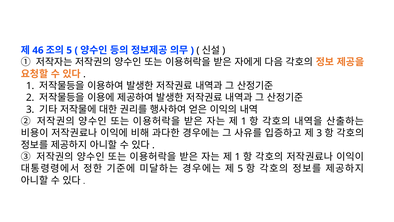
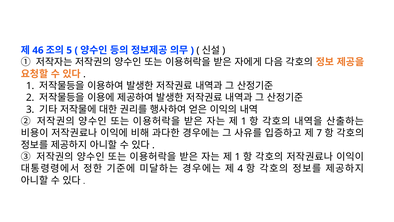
3 at (319, 133): 3 -> 7
5 at (240, 168): 5 -> 4
